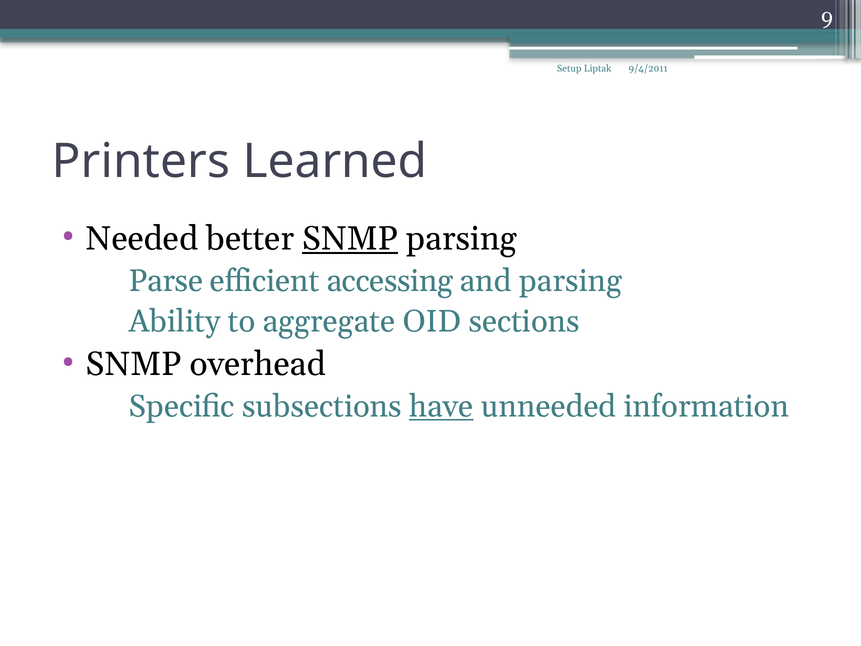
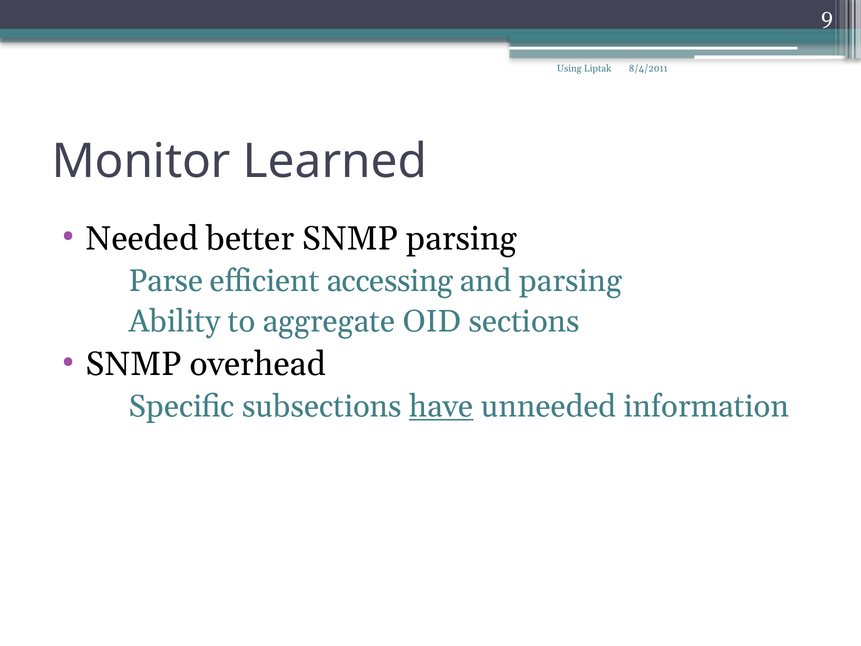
Setup: Setup -> Using
9/4/2011: 9/4/2011 -> 8/4/2011
Printers: Printers -> Monitor
SNMP at (350, 238) underline: present -> none
